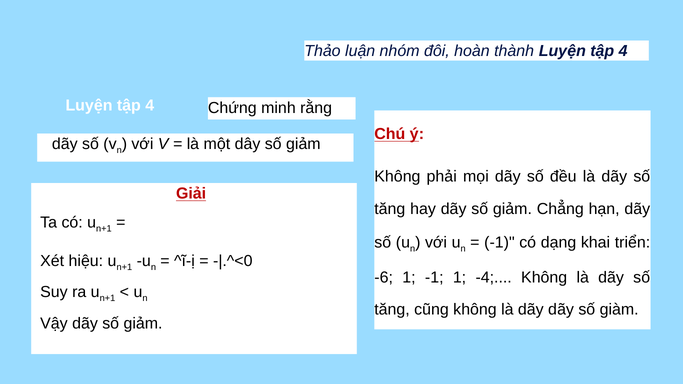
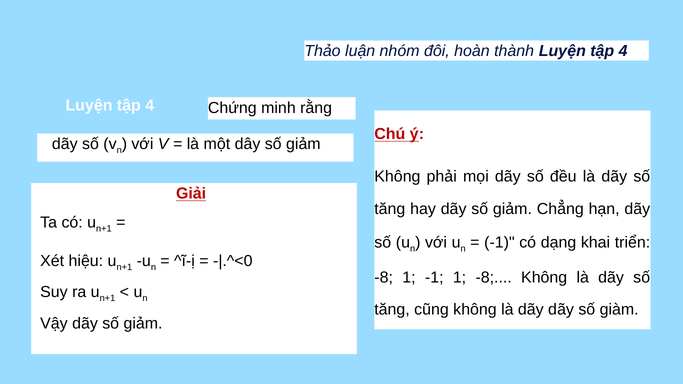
-6 at (384, 278): -6 -> -8
1 -4: -4 -> -8
